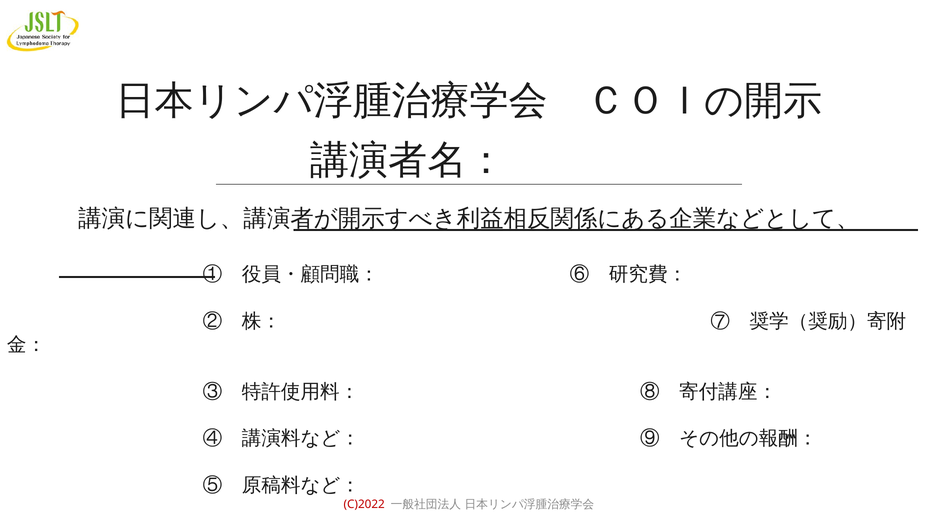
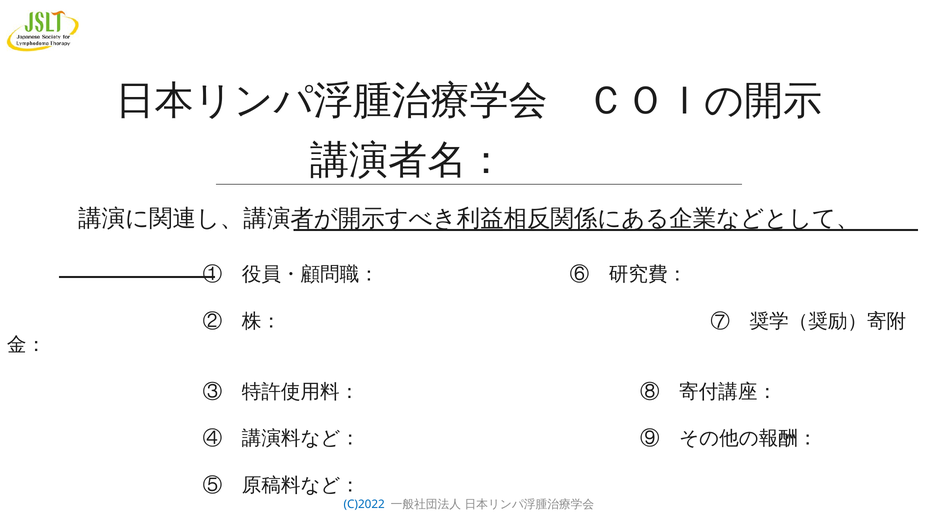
C)2022 colour: red -> blue
